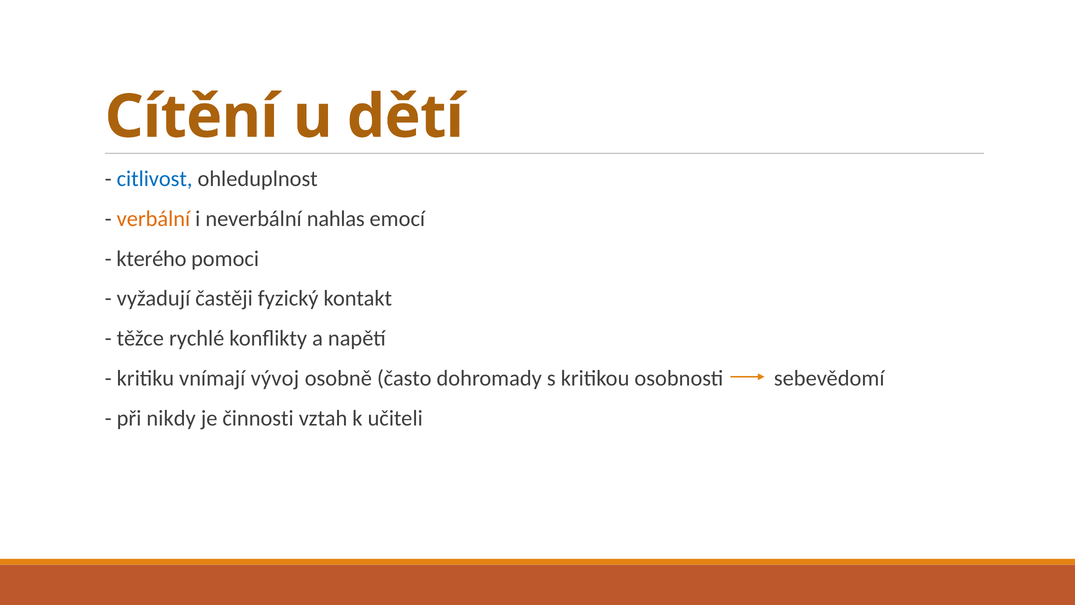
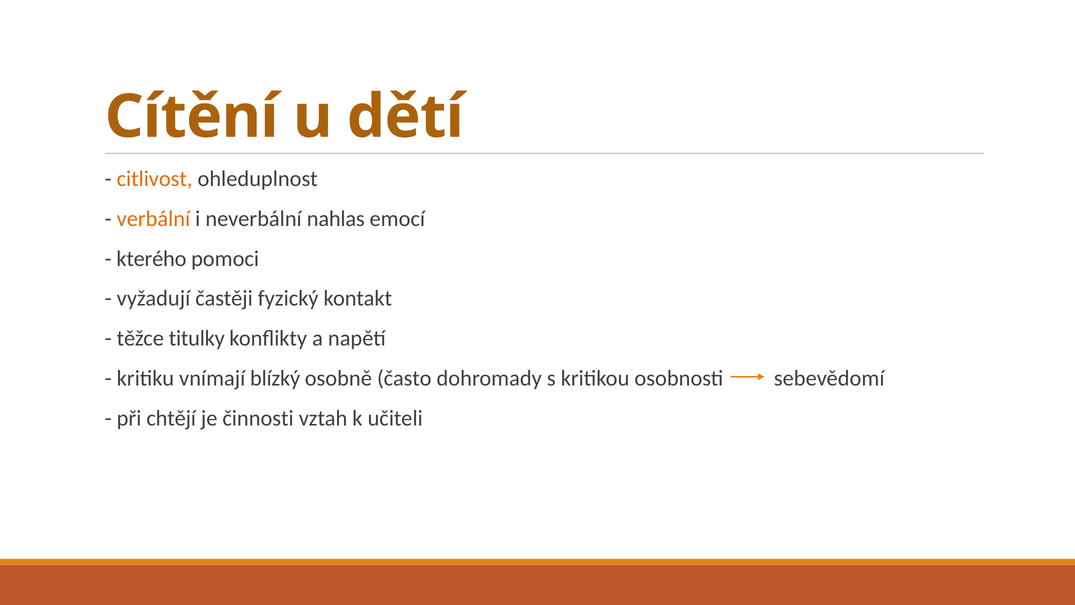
citlivost colour: blue -> orange
rychlé: rychlé -> titulky
vývoj: vývoj -> blízký
nikdy: nikdy -> chtějí
